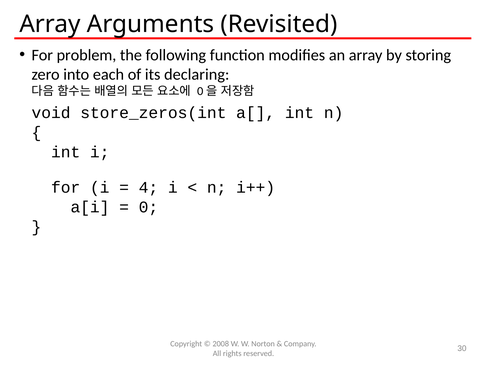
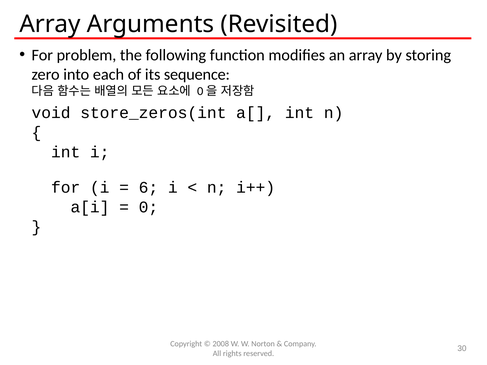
declaring: declaring -> sequence
4: 4 -> 6
